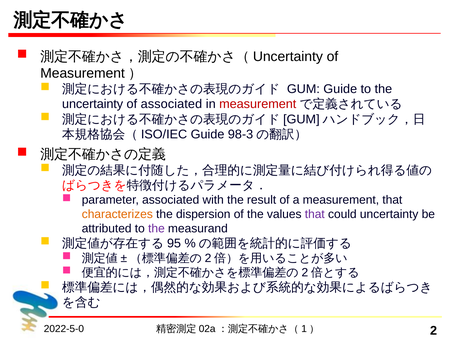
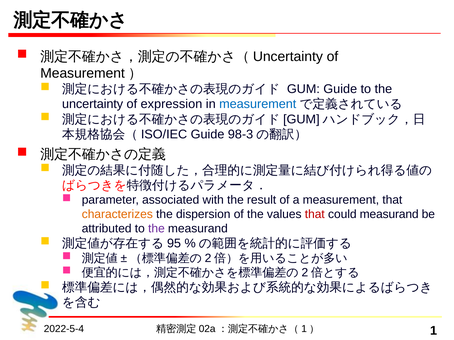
of associated: associated -> expression
measurement at (258, 104) colour: red -> blue
that at (315, 215) colour: purple -> red
could uncertainty: uncertainty -> measurand
2022-5-0: 2022-5-0 -> 2022-5-4
2: 2 -> 1
